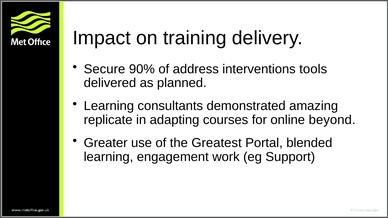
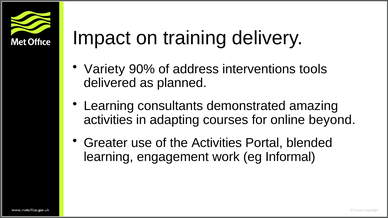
Secure: Secure -> Variety
replicate at (108, 120): replicate -> activities
the Greatest: Greatest -> Activities
Support: Support -> Informal
